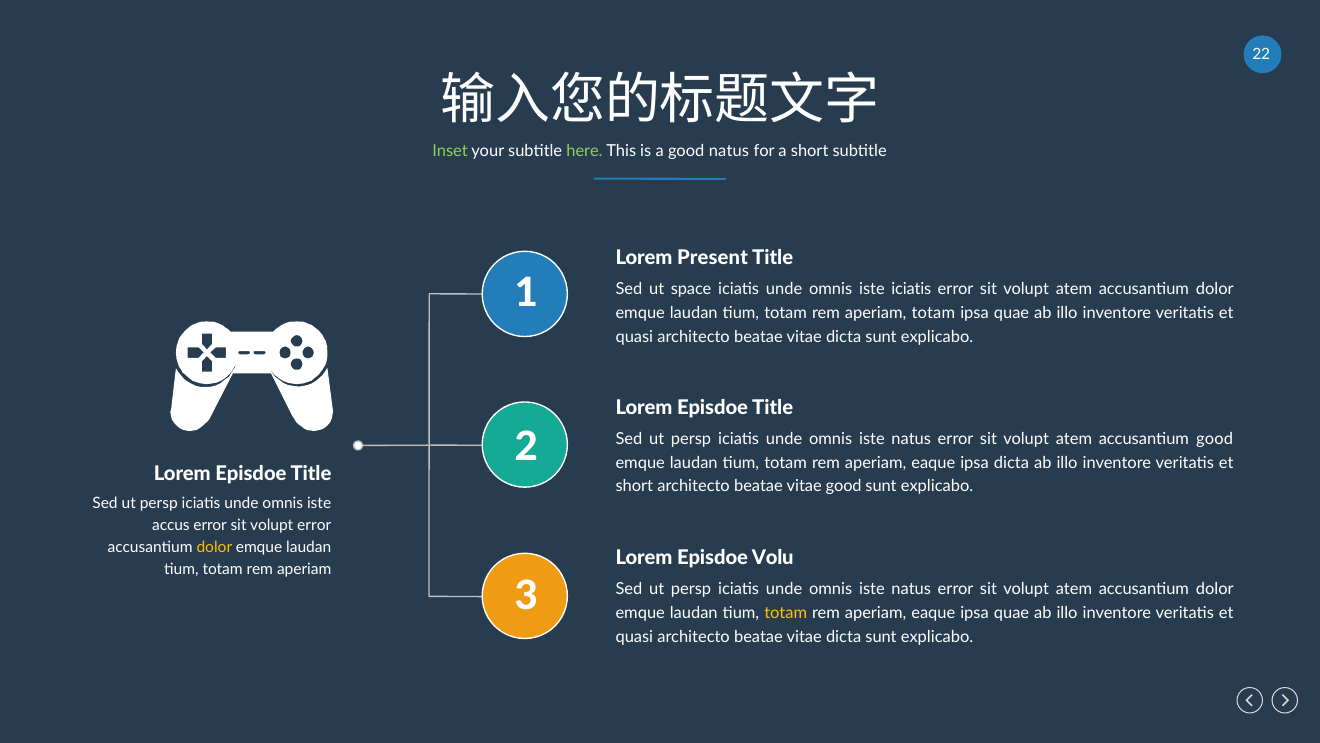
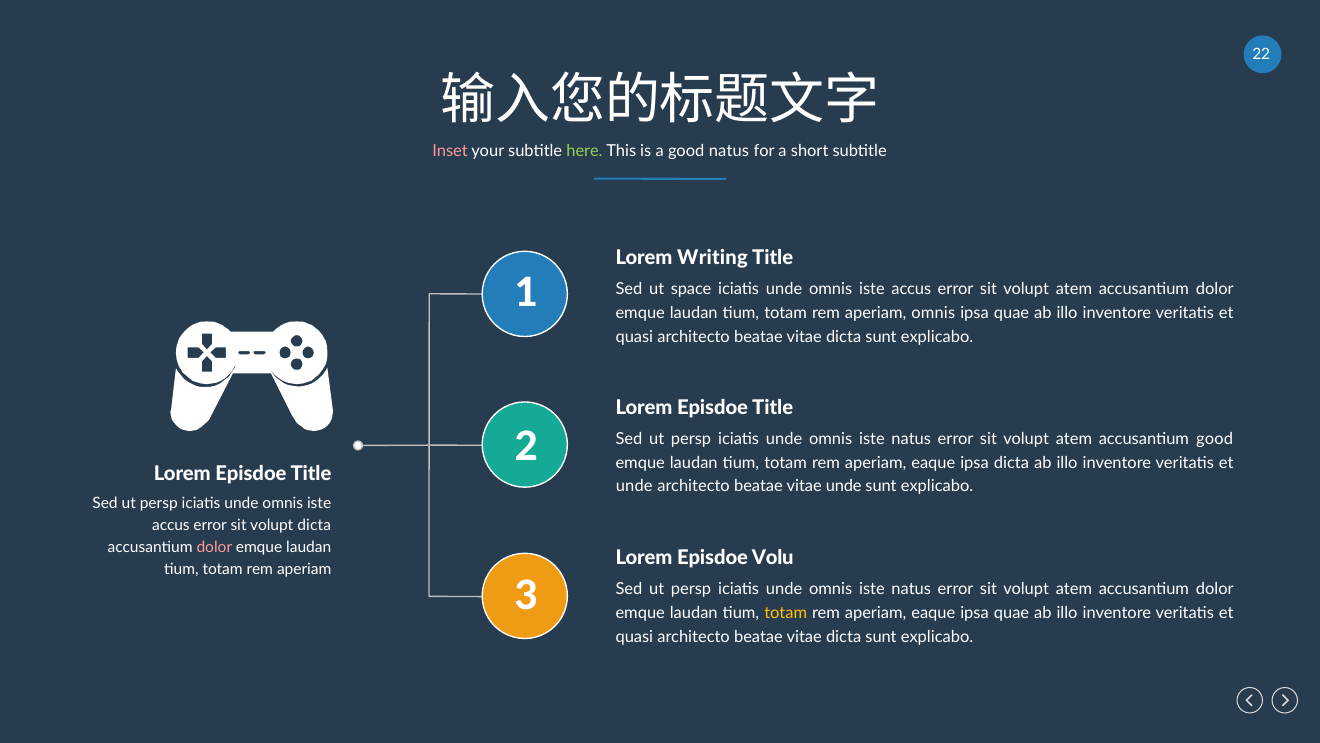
Inset colour: light green -> pink
Present: Present -> Writing
iciatis at (911, 289): iciatis -> accus
aperiam totam: totam -> omnis
short at (634, 486): short -> unde
vitae good: good -> unde
volupt error: error -> dicta
dolor at (214, 547) colour: yellow -> pink
